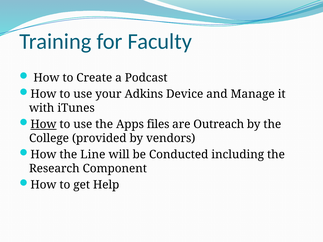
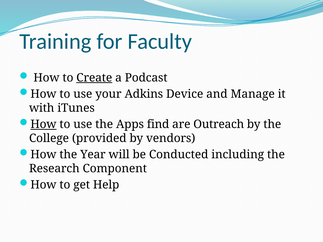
Create underline: none -> present
files: files -> find
Line: Line -> Year
